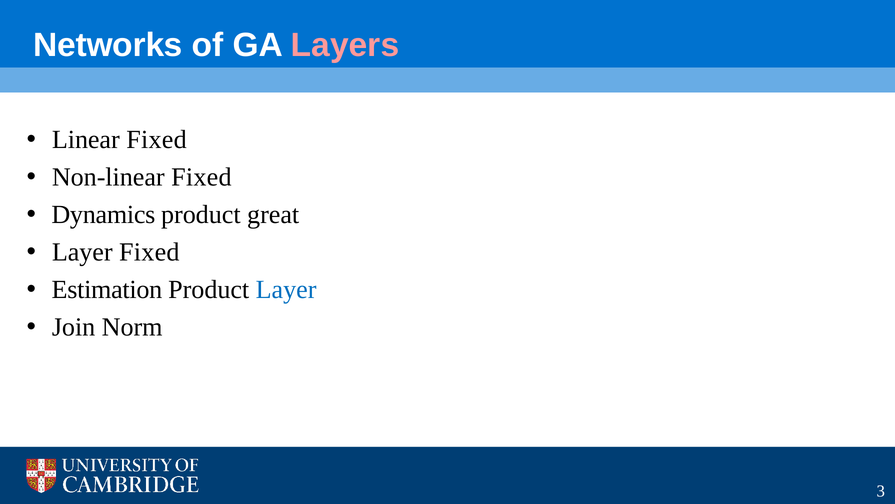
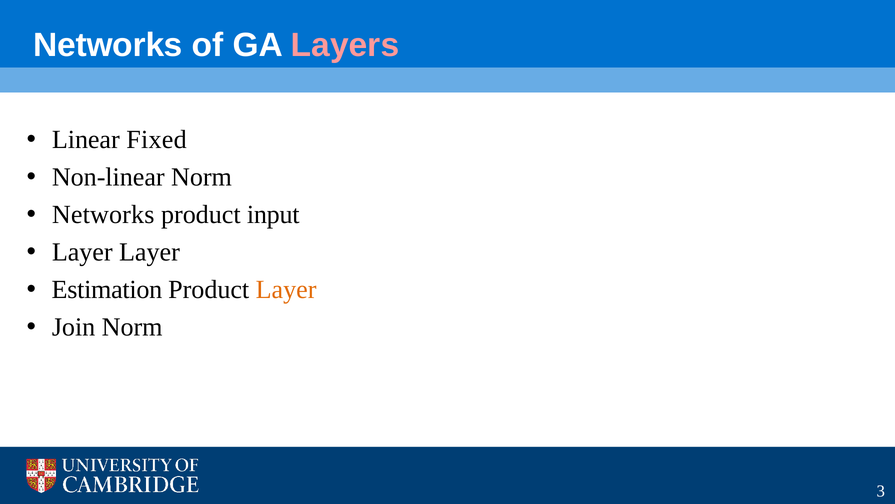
Non-linear Fixed: Fixed -> Norm
Dynamics at (103, 214): Dynamics -> Networks
great: great -> input
Layer Fixed: Fixed -> Layer
Layer at (286, 289) colour: blue -> orange
